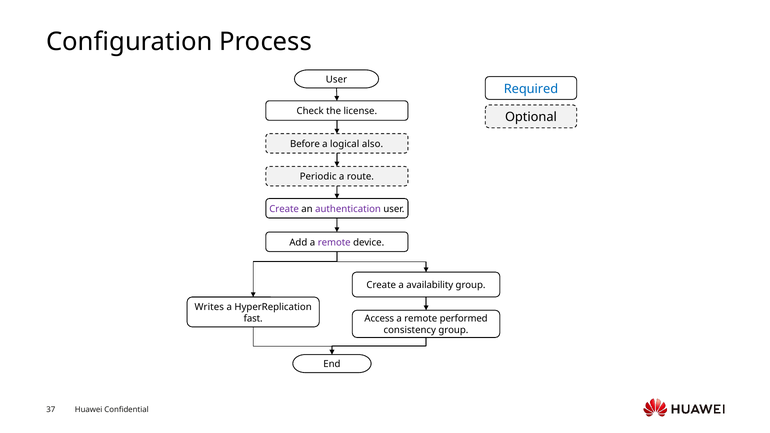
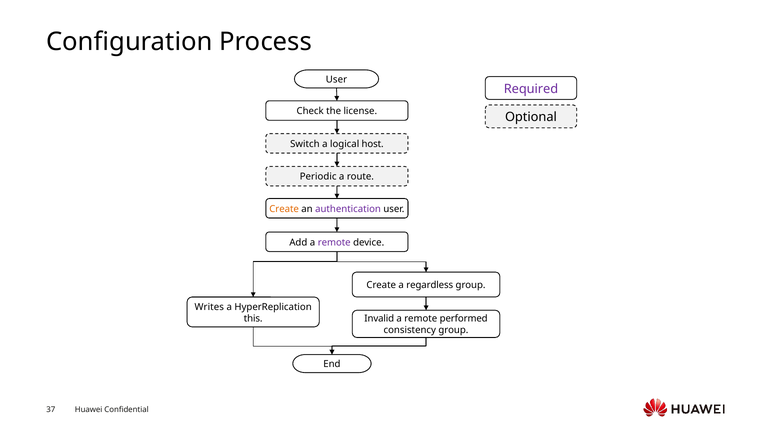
Required colour: blue -> purple
Before: Before -> Switch
also: also -> host
Create at (284, 209) colour: purple -> orange
availability: availability -> regardless
fast: fast -> this
Access: Access -> Invalid
